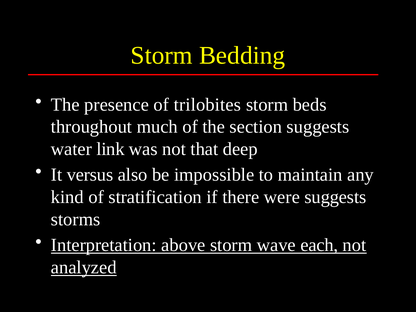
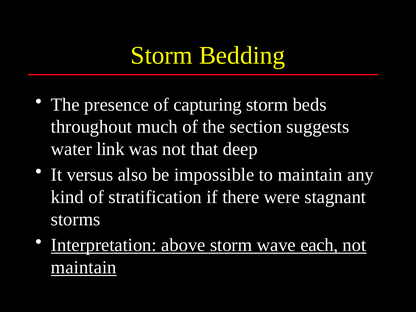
trilobites: trilobites -> capturing
were suggests: suggests -> stagnant
analyzed at (84, 267): analyzed -> maintain
